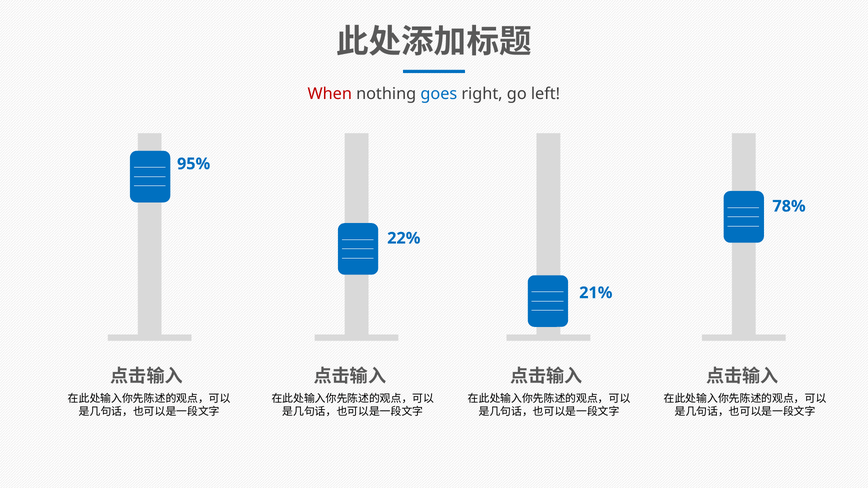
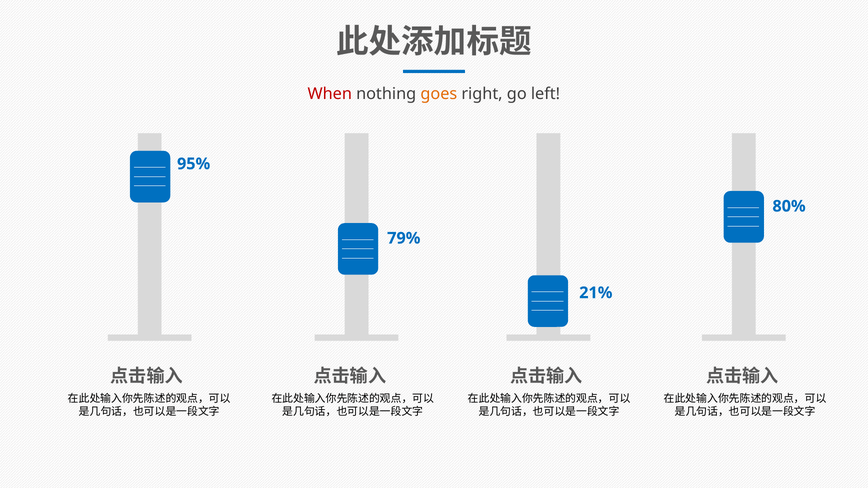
goes colour: blue -> orange
78%: 78% -> 80%
22%: 22% -> 79%
